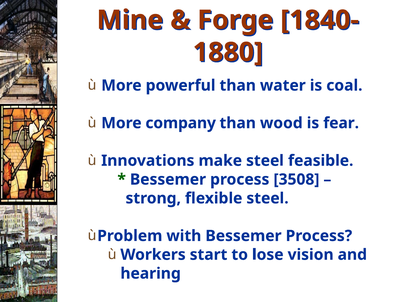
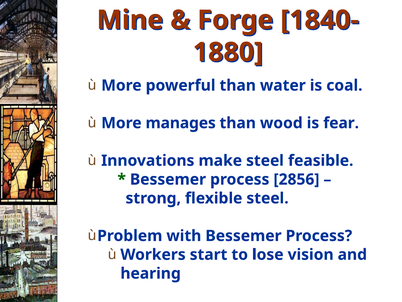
company: company -> manages
3508: 3508 -> 2856
